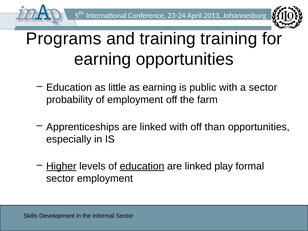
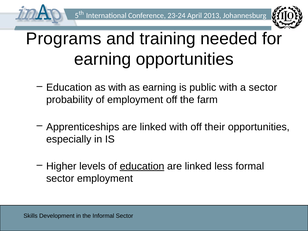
training training: training -> needed
as little: little -> with
than: than -> their
Higher underline: present -> none
play: play -> less
